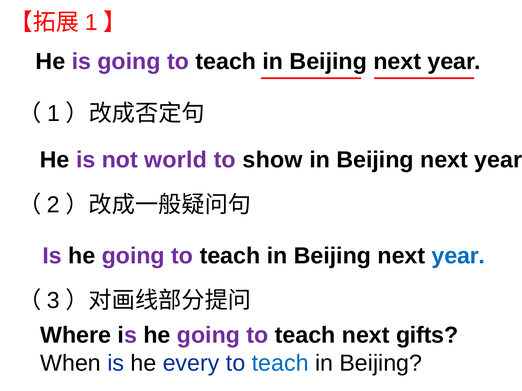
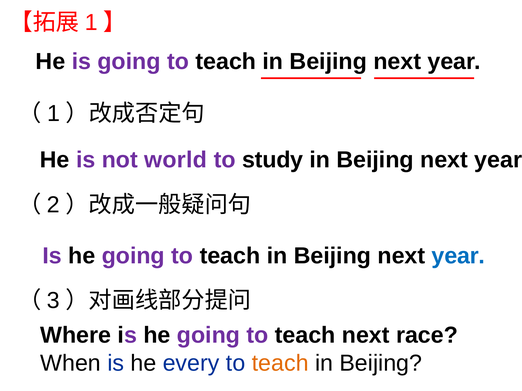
show: show -> study
gifts: gifts -> race
teach at (280, 364) colour: blue -> orange
